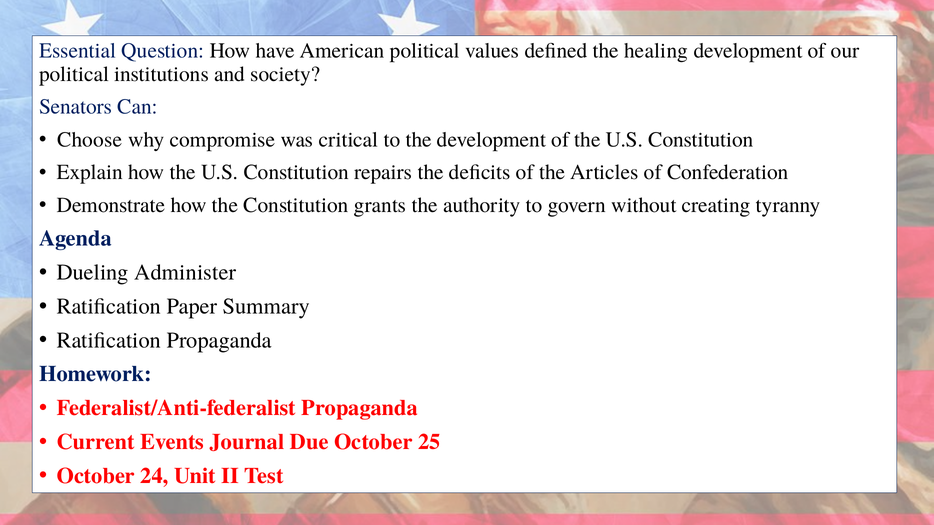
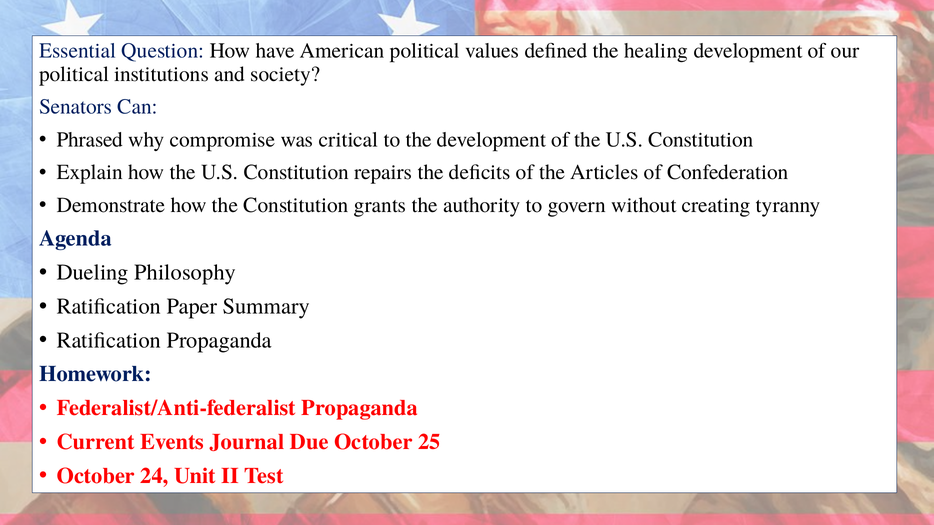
Choose: Choose -> Phrased
Administer: Administer -> Philosophy
